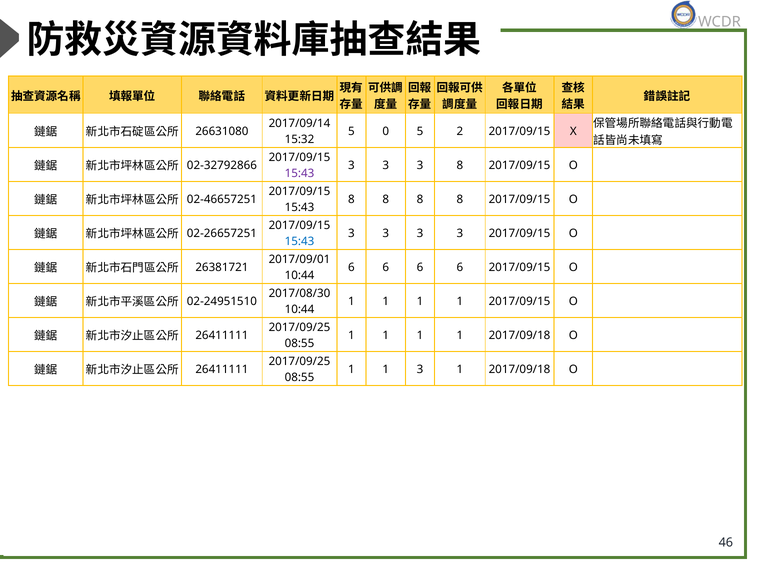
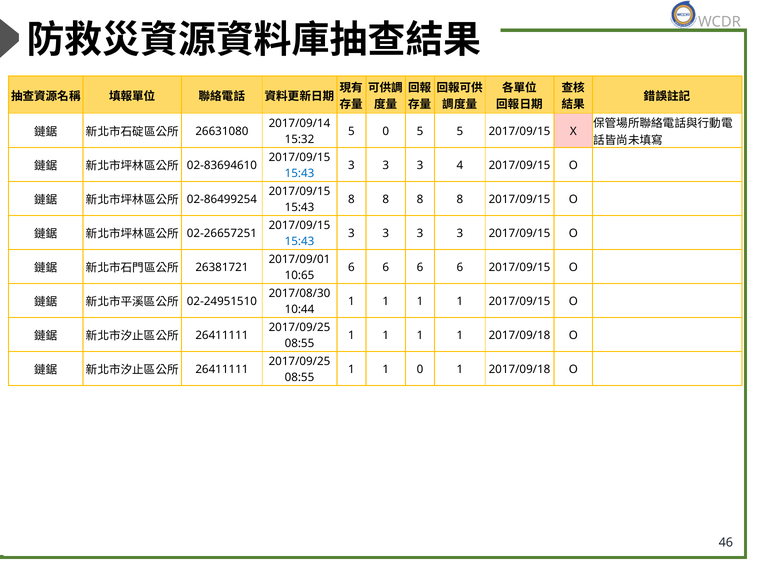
5 2: 2 -> 5
02-32792866: 02-32792866 -> 02-83694610
3 8: 8 -> 4
15:43 at (299, 173) colour: purple -> blue
02-46657251: 02-46657251 -> 02-86499254
10:44 at (299, 275): 10:44 -> 10:65
1 3: 3 -> 0
